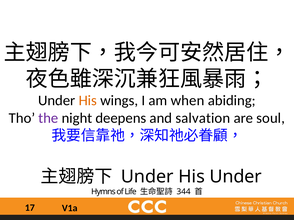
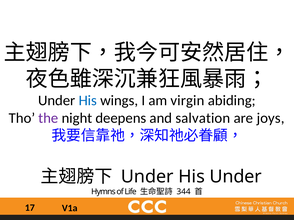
His at (88, 101) colour: orange -> blue
when: when -> virgin
soul: soul -> joys
